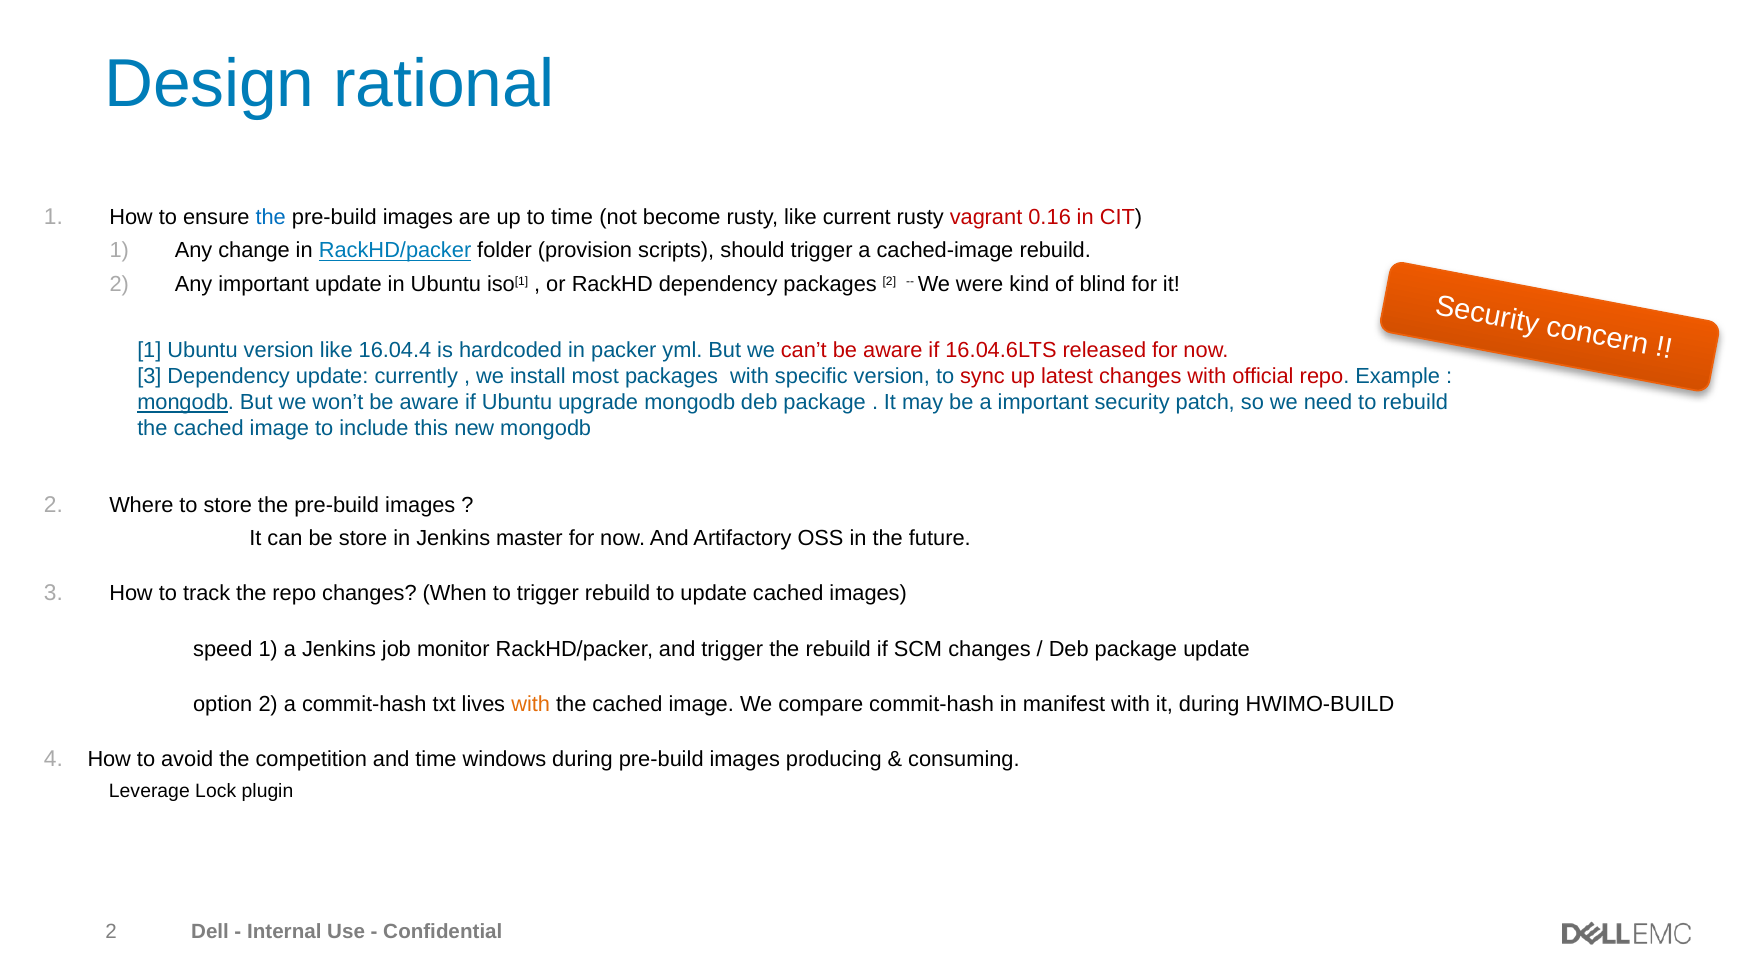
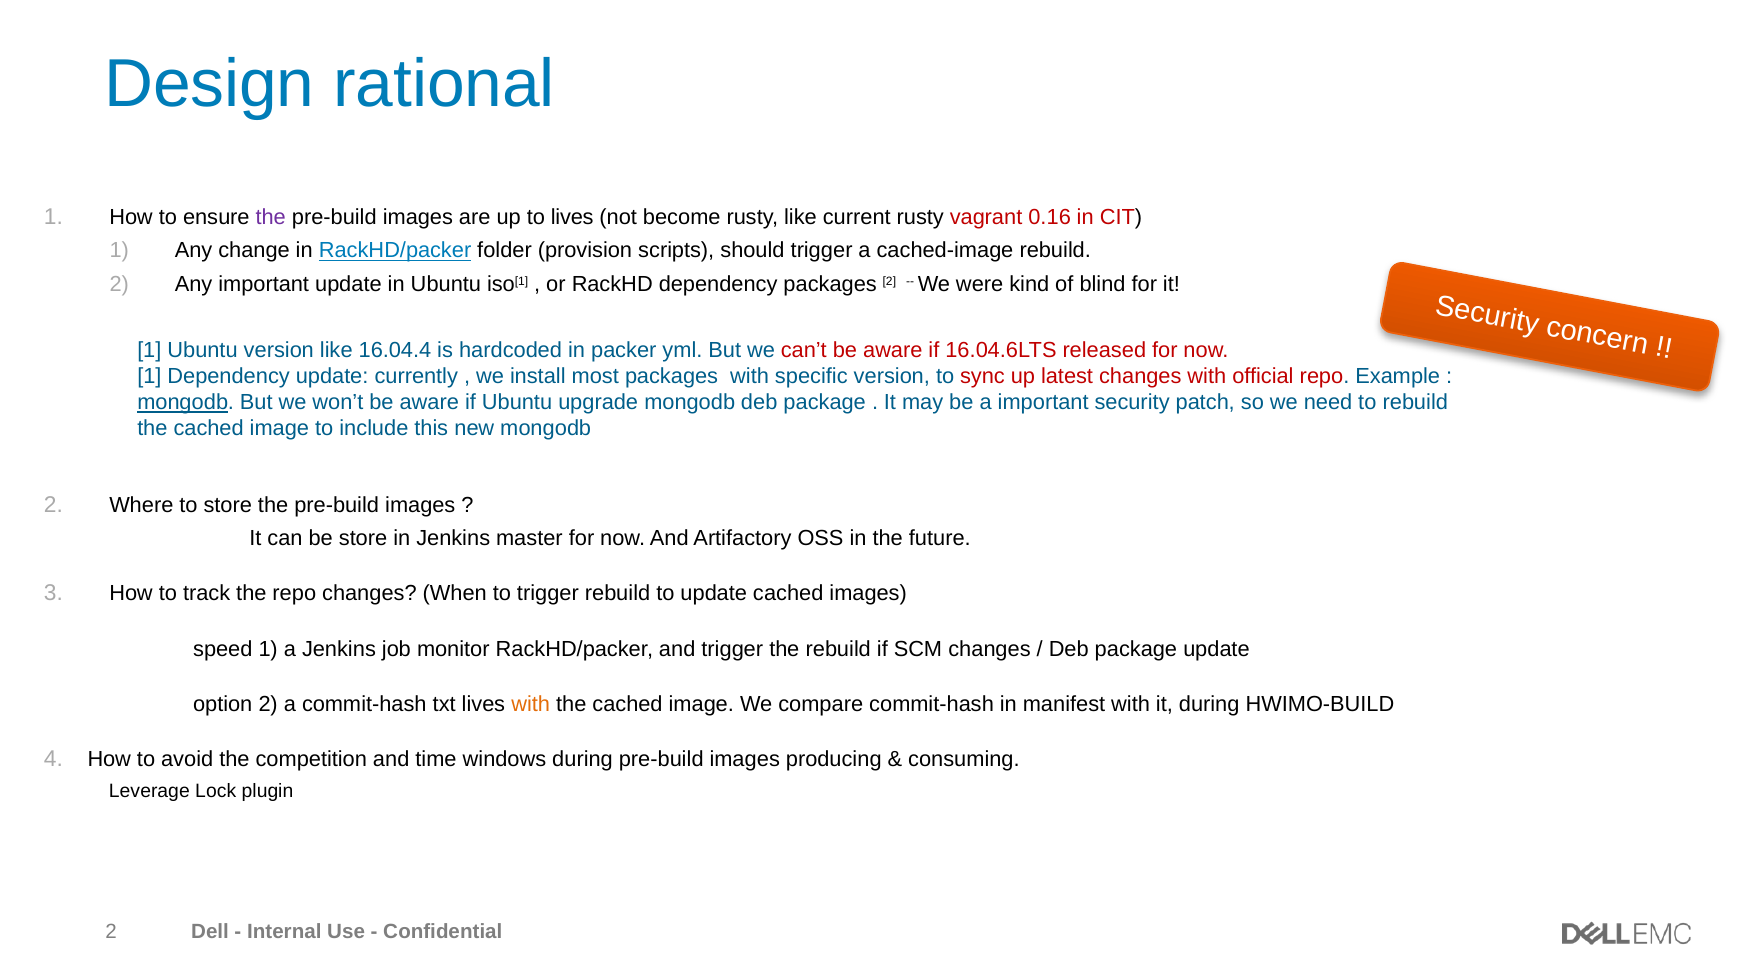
the at (271, 217) colour: blue -> purple
to time: time -> lives
3 at (149, 376): 3 -> 1
